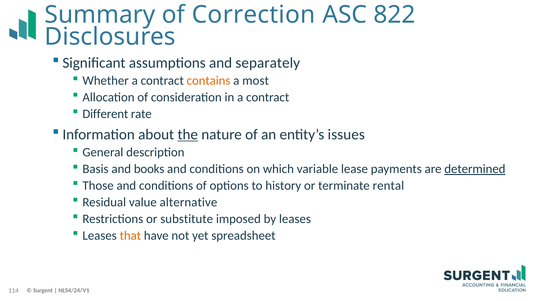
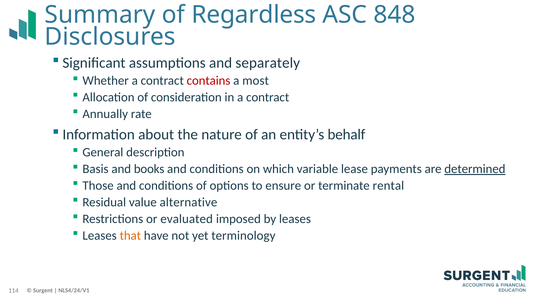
Correction: Correction -> Regardless
822: 822 -> 848
contains colour: orange -> red
Different: Different -> Annually
the underline: present -> none
issues: issues -> behalf
history: history -> ensure
substitute: substitute -> evaluated
spreadsheet: spreadsheet -> terminology
